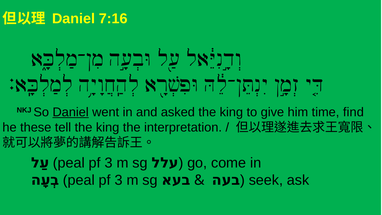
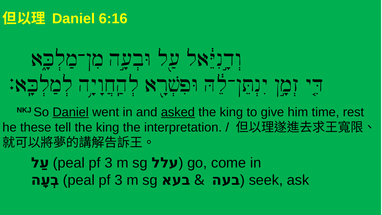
7:16: 7:16 -> 6:16
asked underline: none -> present
find: find -> rest
